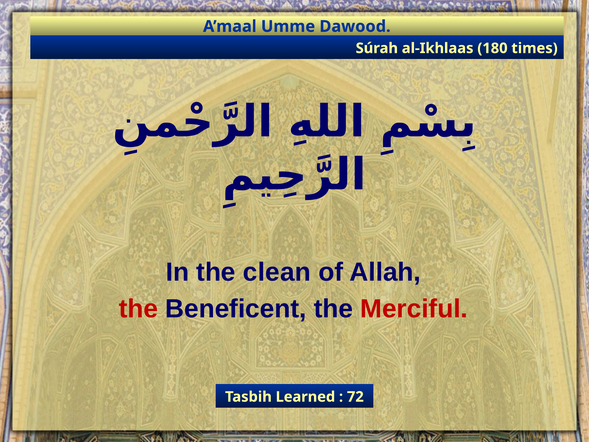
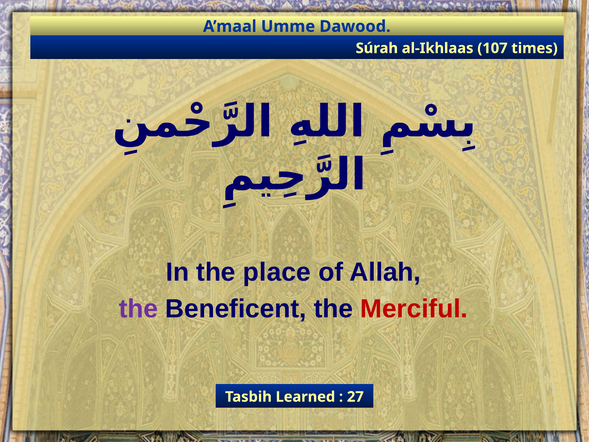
180: 180 -> 107
clean: clean -> place
the at (138, 309) colour: red -> purple
72: 72 -> 27
